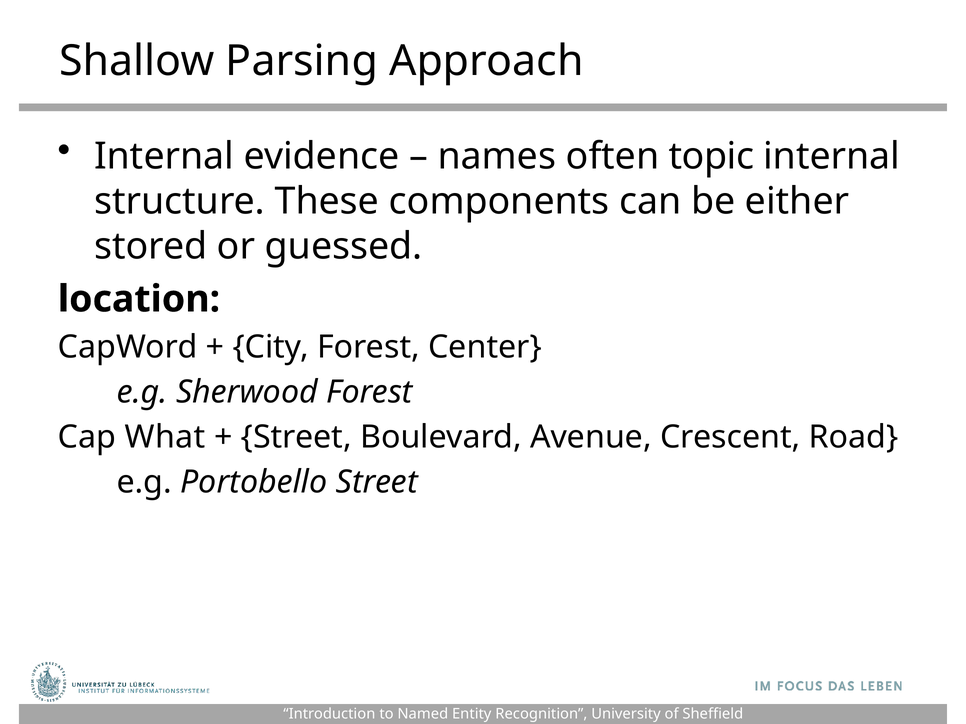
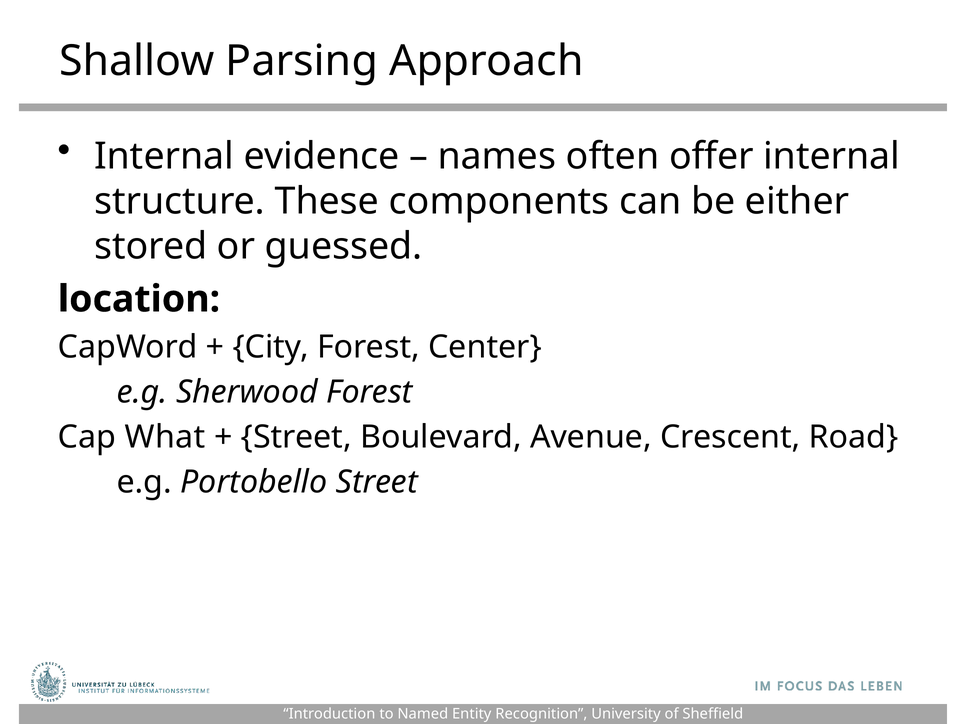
topic: topic -> offer
